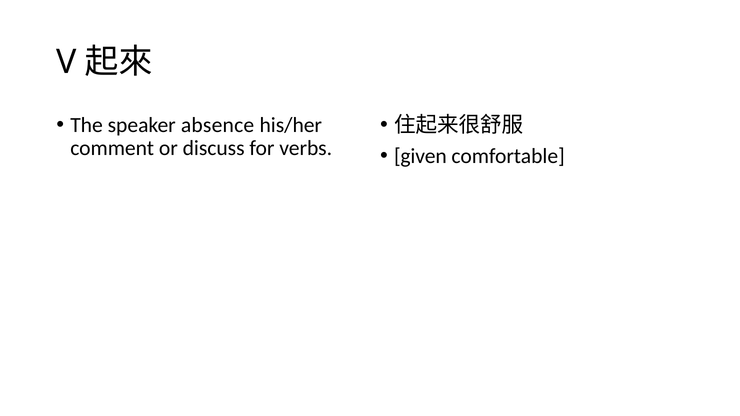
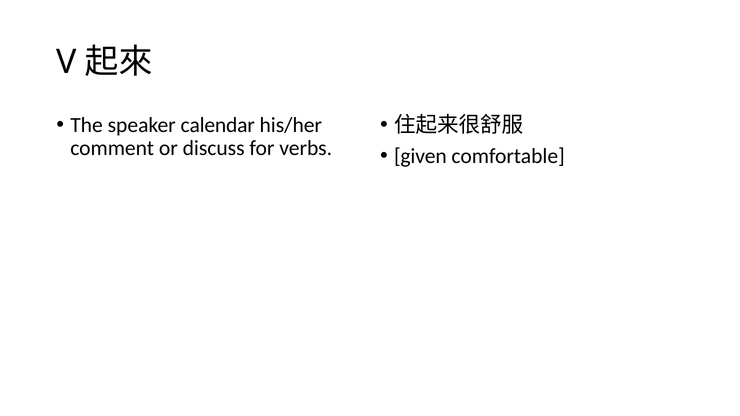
absence: absence -> calendar
